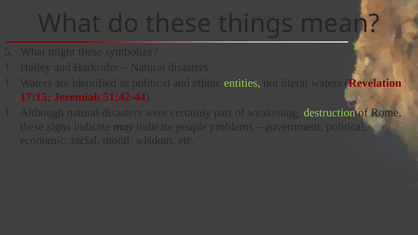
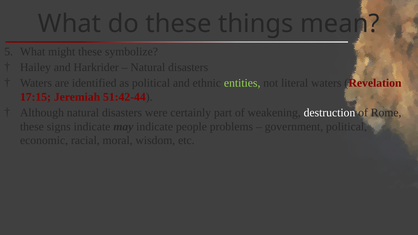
destruction colour: light green -> white
